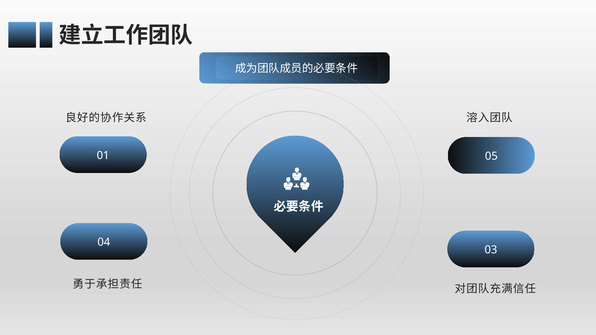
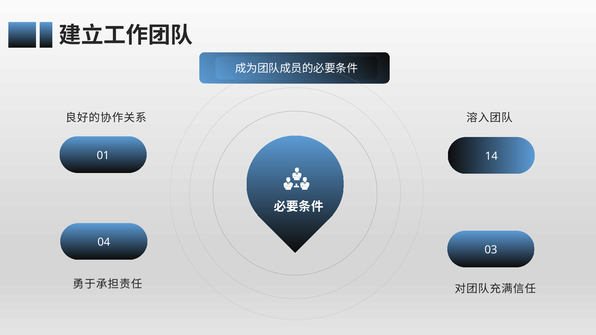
05: 05 -> 14
